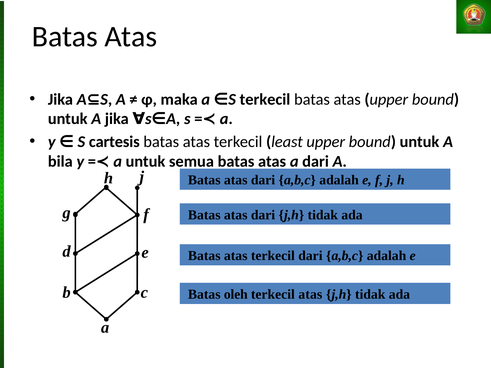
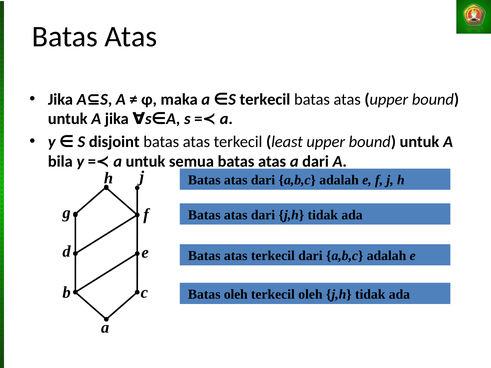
cartesis: cartesis -> disjoint
terkecil atas: atas -> oleh
